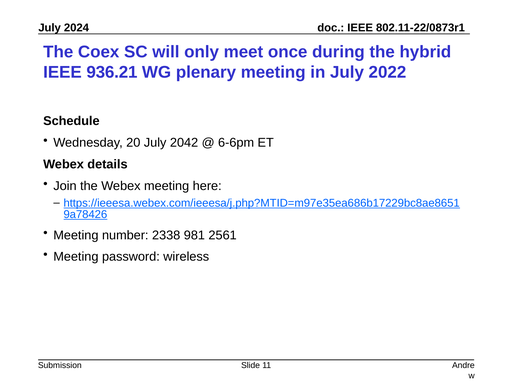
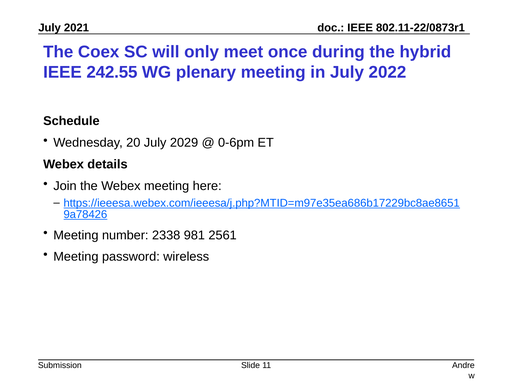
2024: 2024 -> 2021
936.21: 936.21 -> 242.55
2042: 2042 -> 2029
6-6pm: 6-6pm -> 0-6pm
